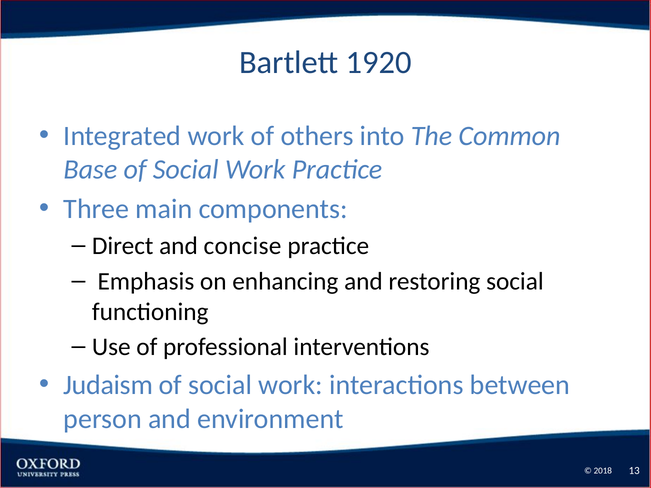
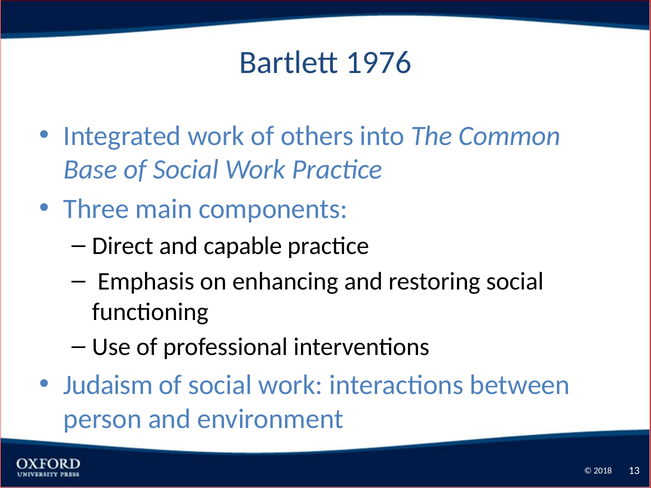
1920: 1920 -> 1976
concise: concise -> capable
